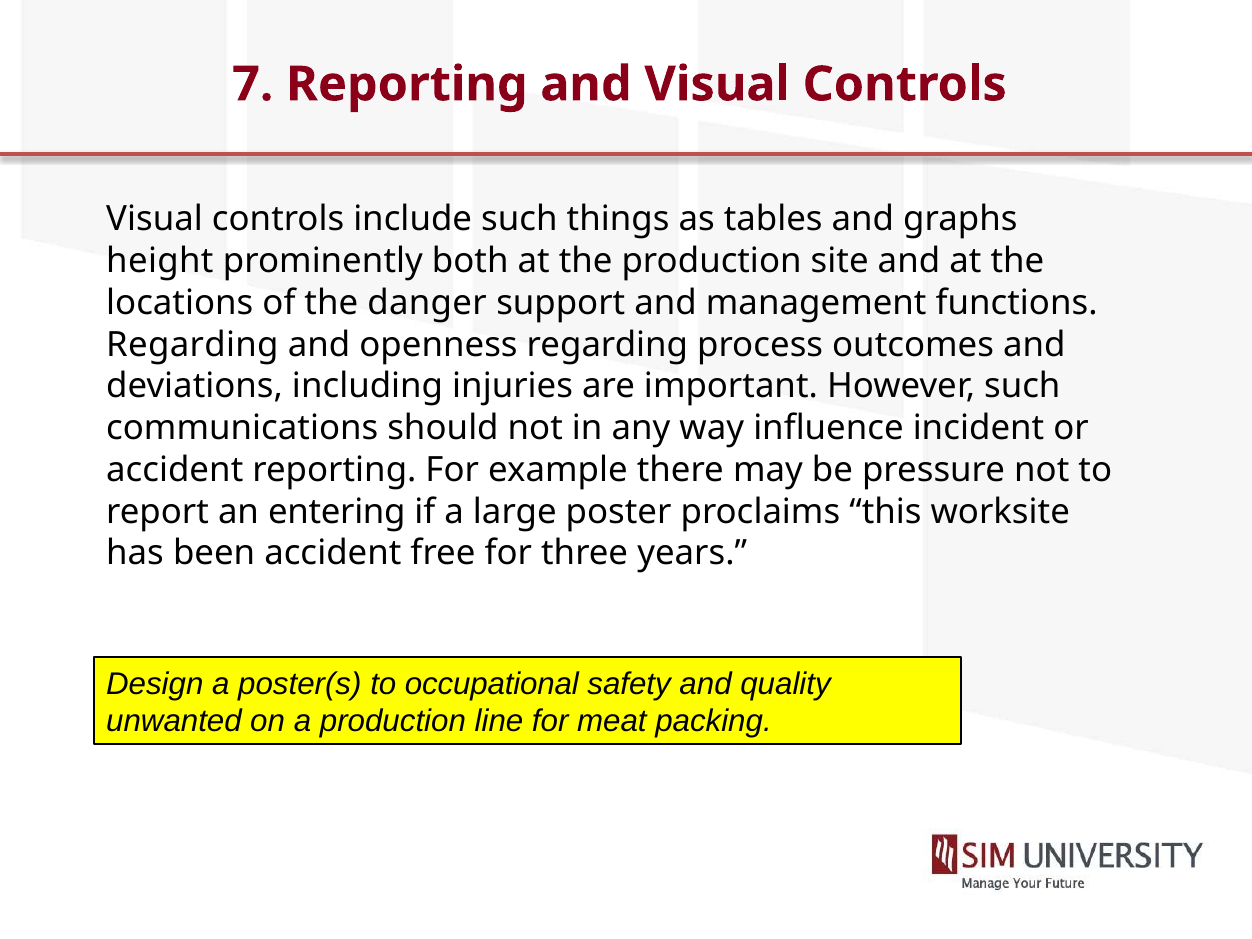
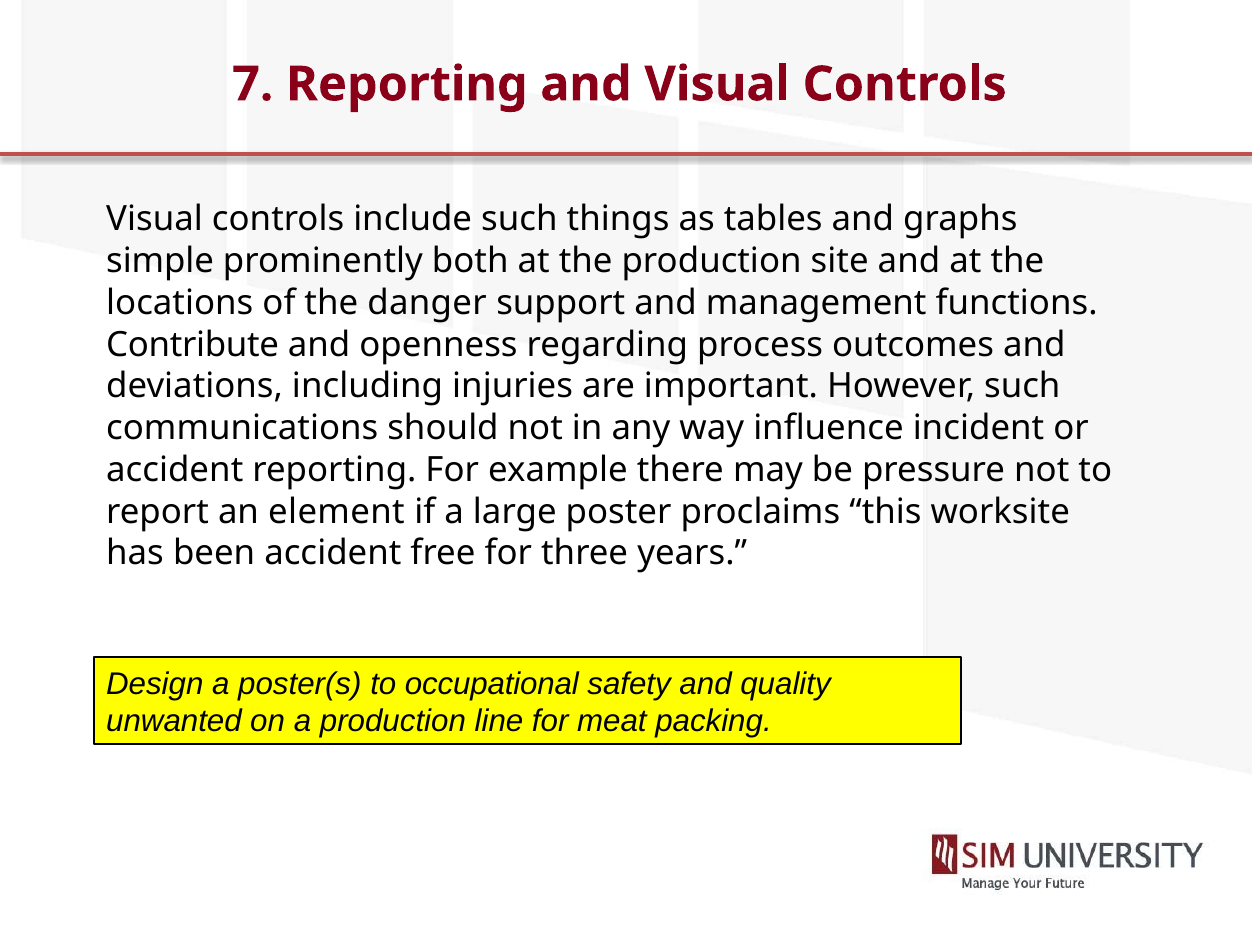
height: height -> simple
Regarding at (192, 345): Regarding -> Contribute
entering: entering -> element
